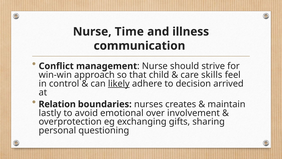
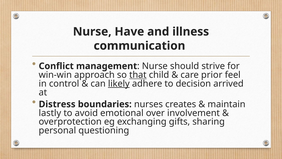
Time: Time -> Have
that underline: none -> present
skills: skills -> prior
Relation: Relation -> Distress
